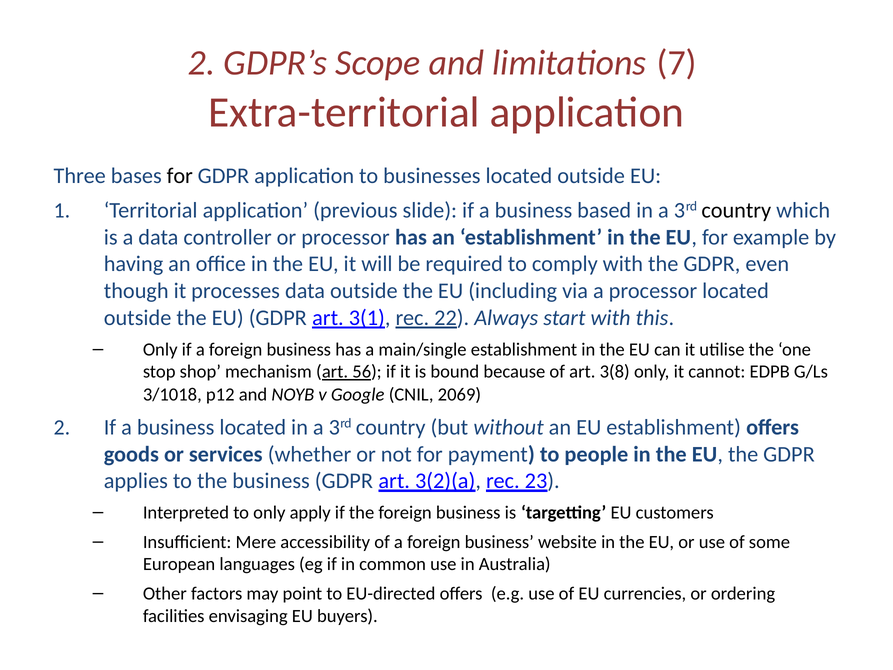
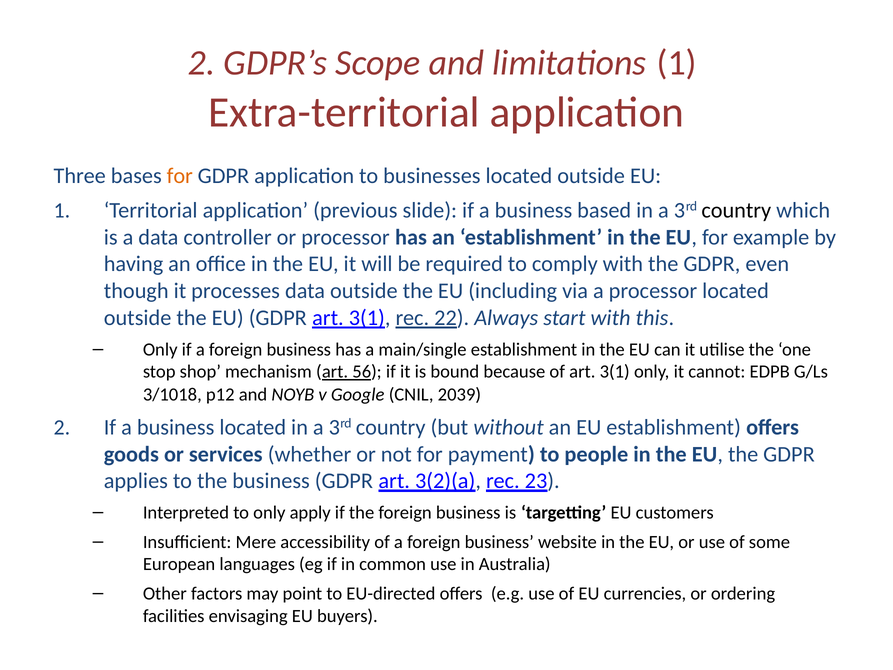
limitations 7: 7 -> 1
for at (180, 176) colour: black -> orange
of art 3(8: 3(8 -> 3(1
2069: 2069 -> 2039
